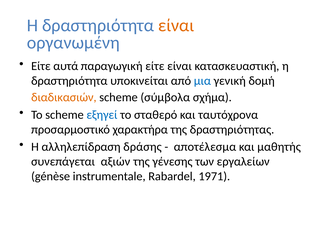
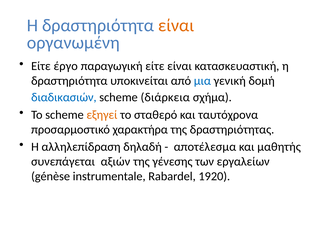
αυτά: αυτά -> έργο
διαδικασιών colour: orange -> blue
σύμβολα: σύμβολα -> διάρκεια
εξηγεί colour: blue -> orange
δράσης: δράσης -> δηλαδή
1971: 1971 -> 1920
